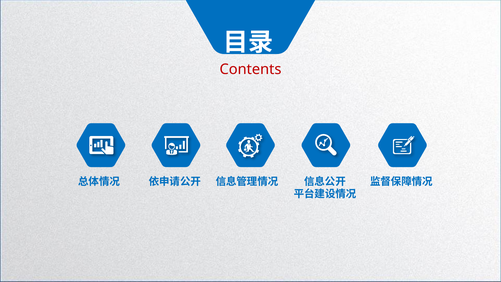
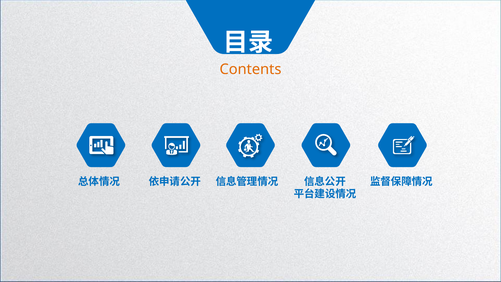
Contents colour: red -> orange
